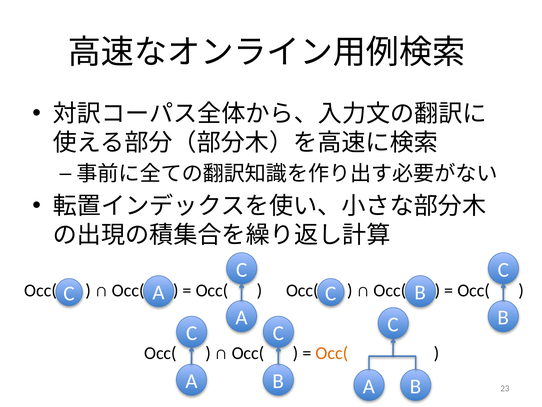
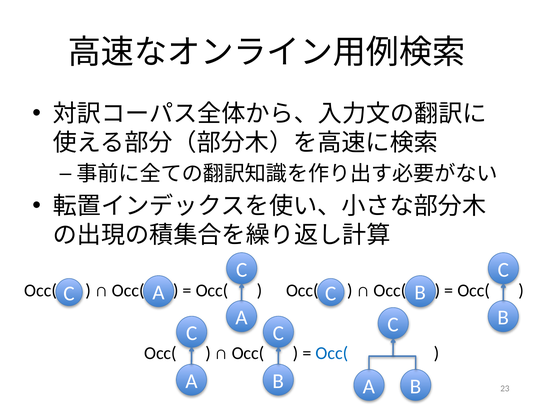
Occ( at (332, 353) colour: orange -> blue
